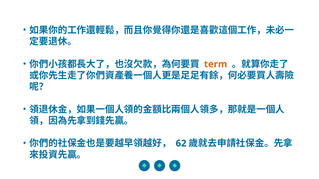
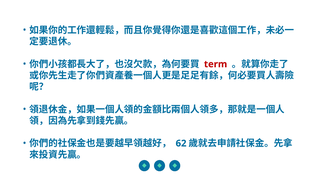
term colour: orange -> red
